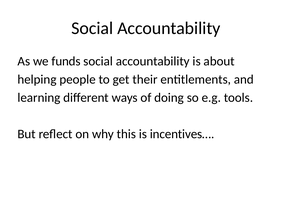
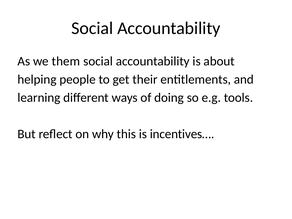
funds: funds -> them
